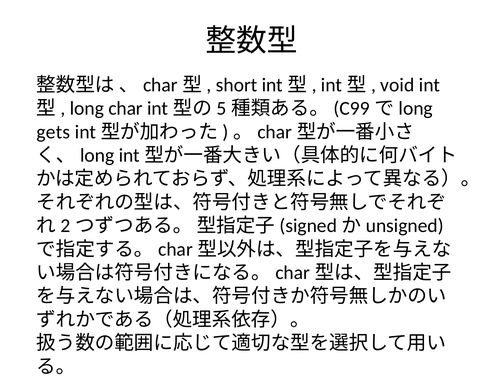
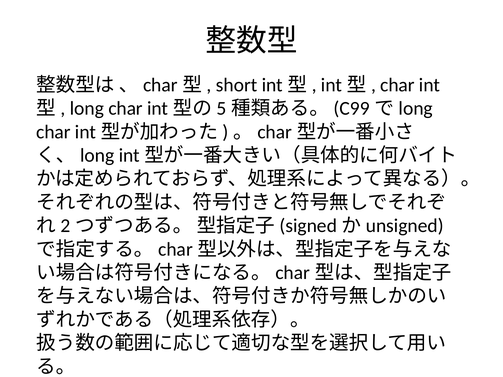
void at (397, 85): void -> char
gets at (53, 132): gets -> char
